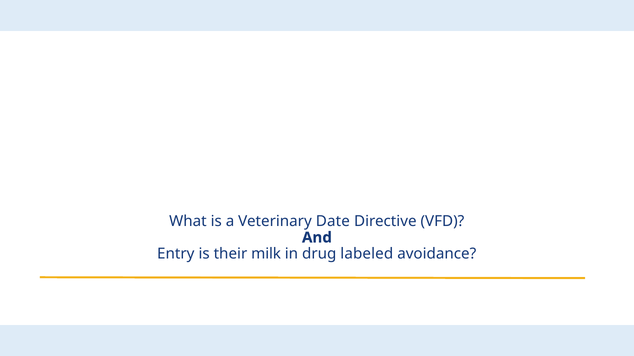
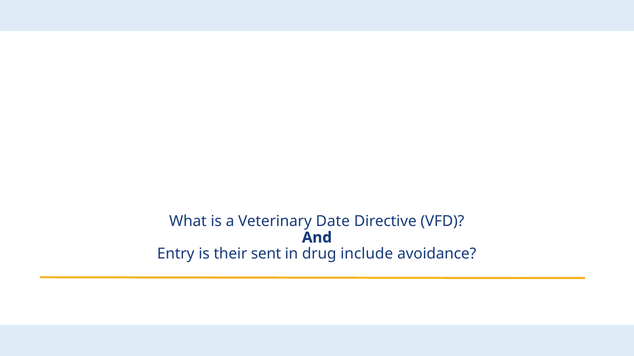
milk: milk -> sent
labeled: labeled -> include
